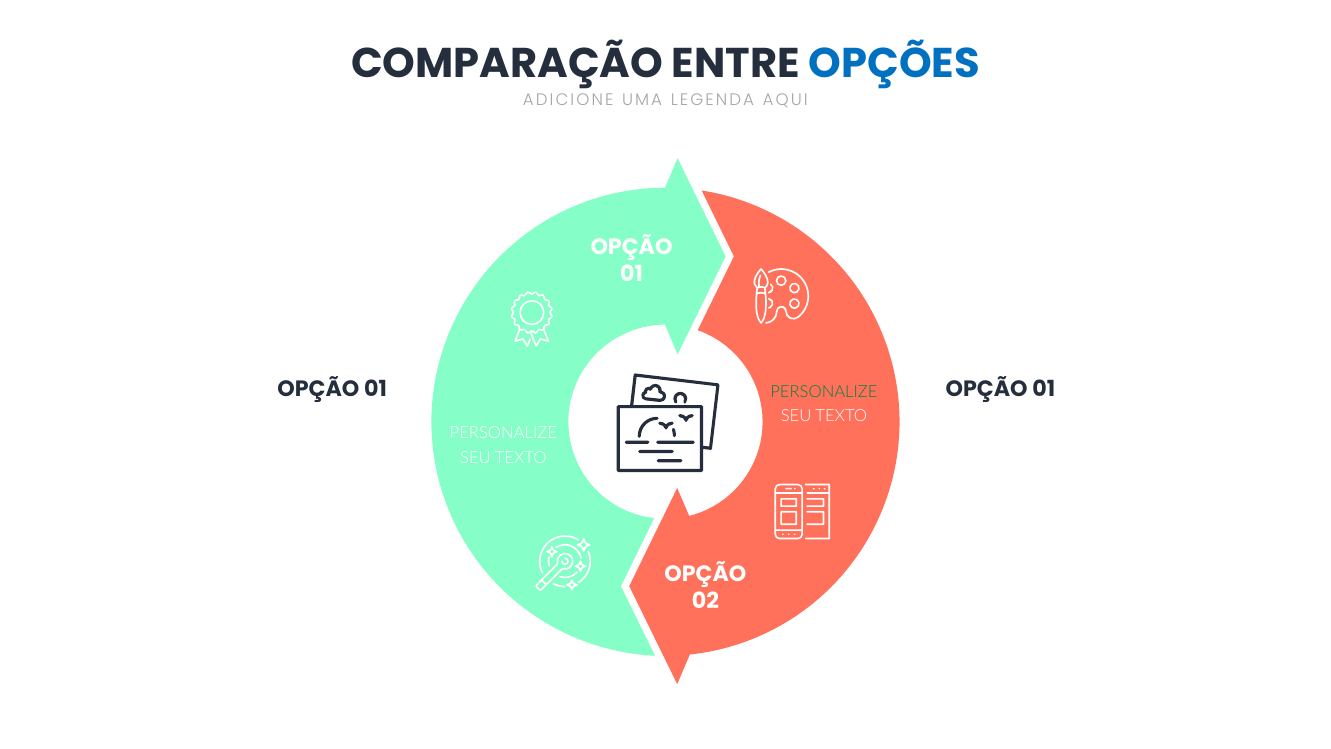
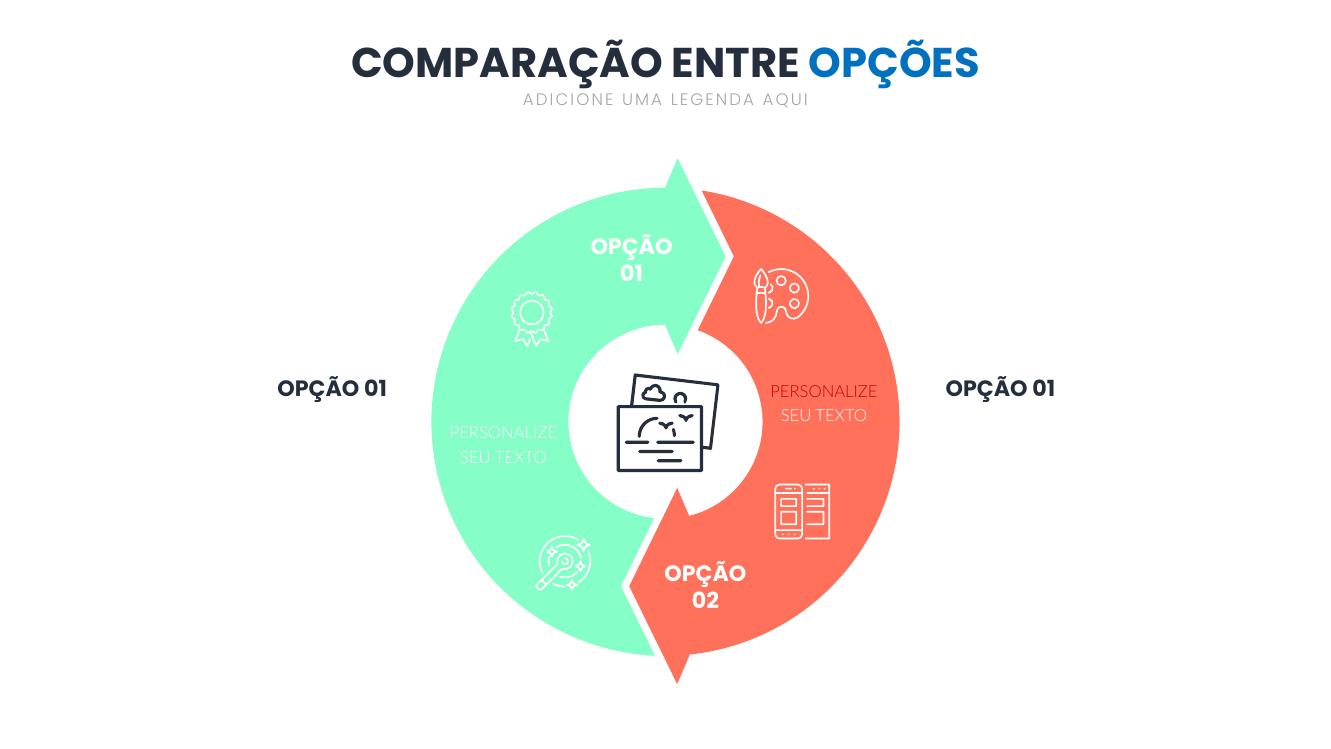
PERSONALIZE at (824, 392) colour: green -> red
